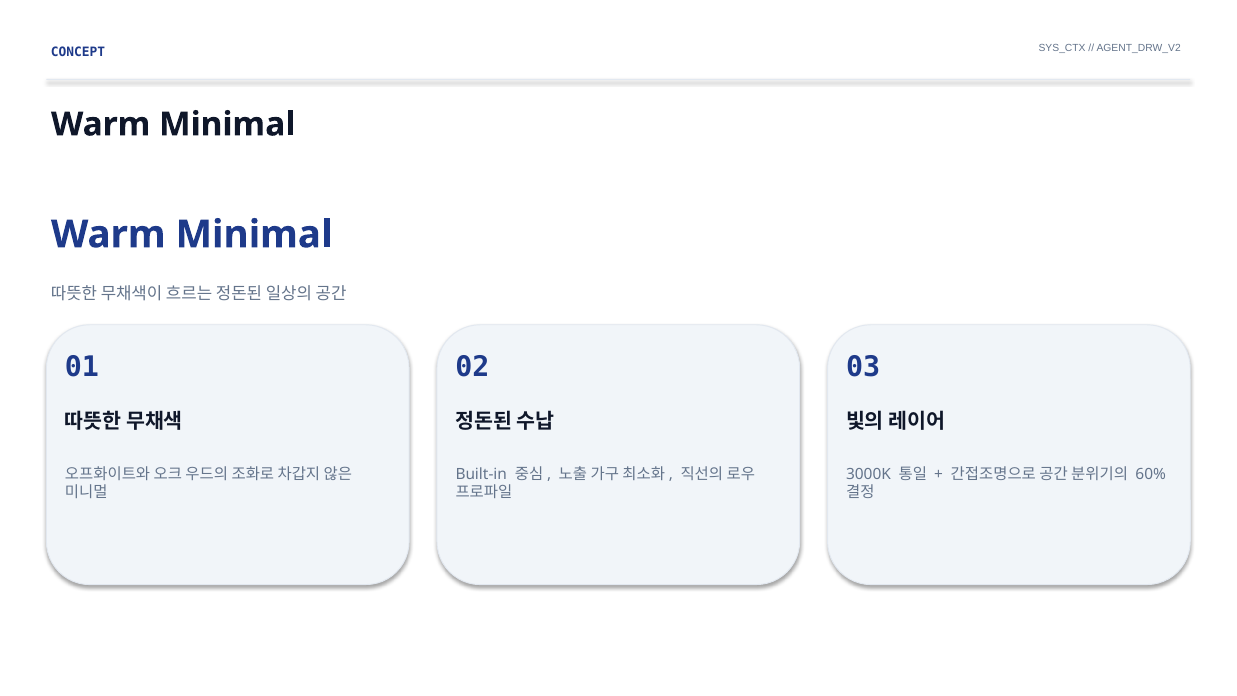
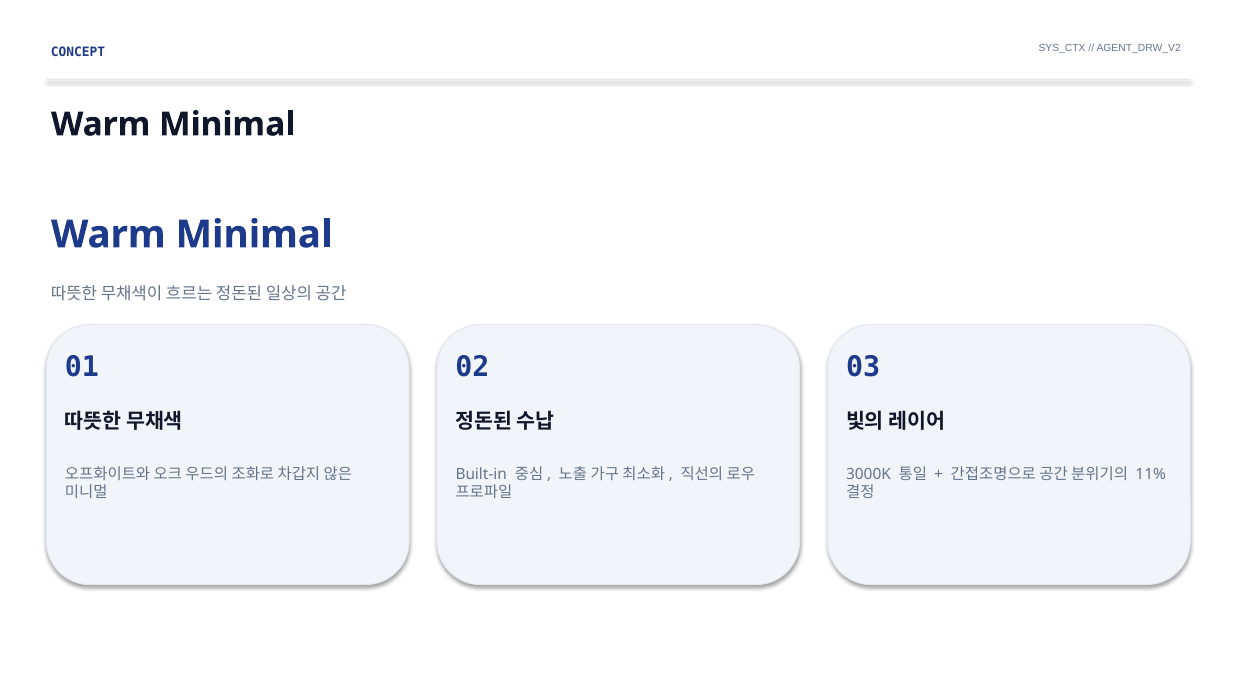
60%: 60% -> 11%
